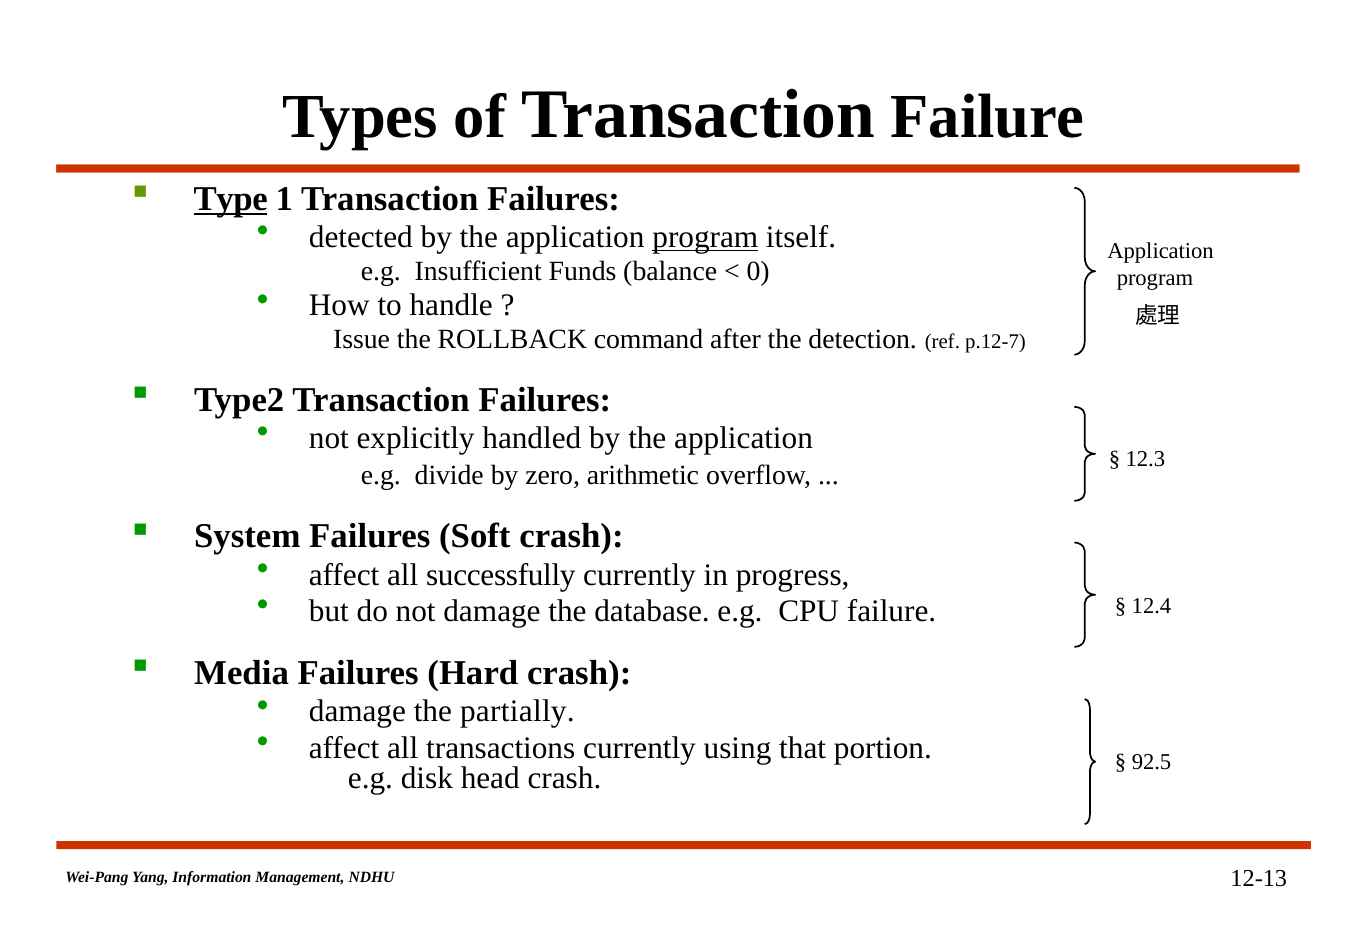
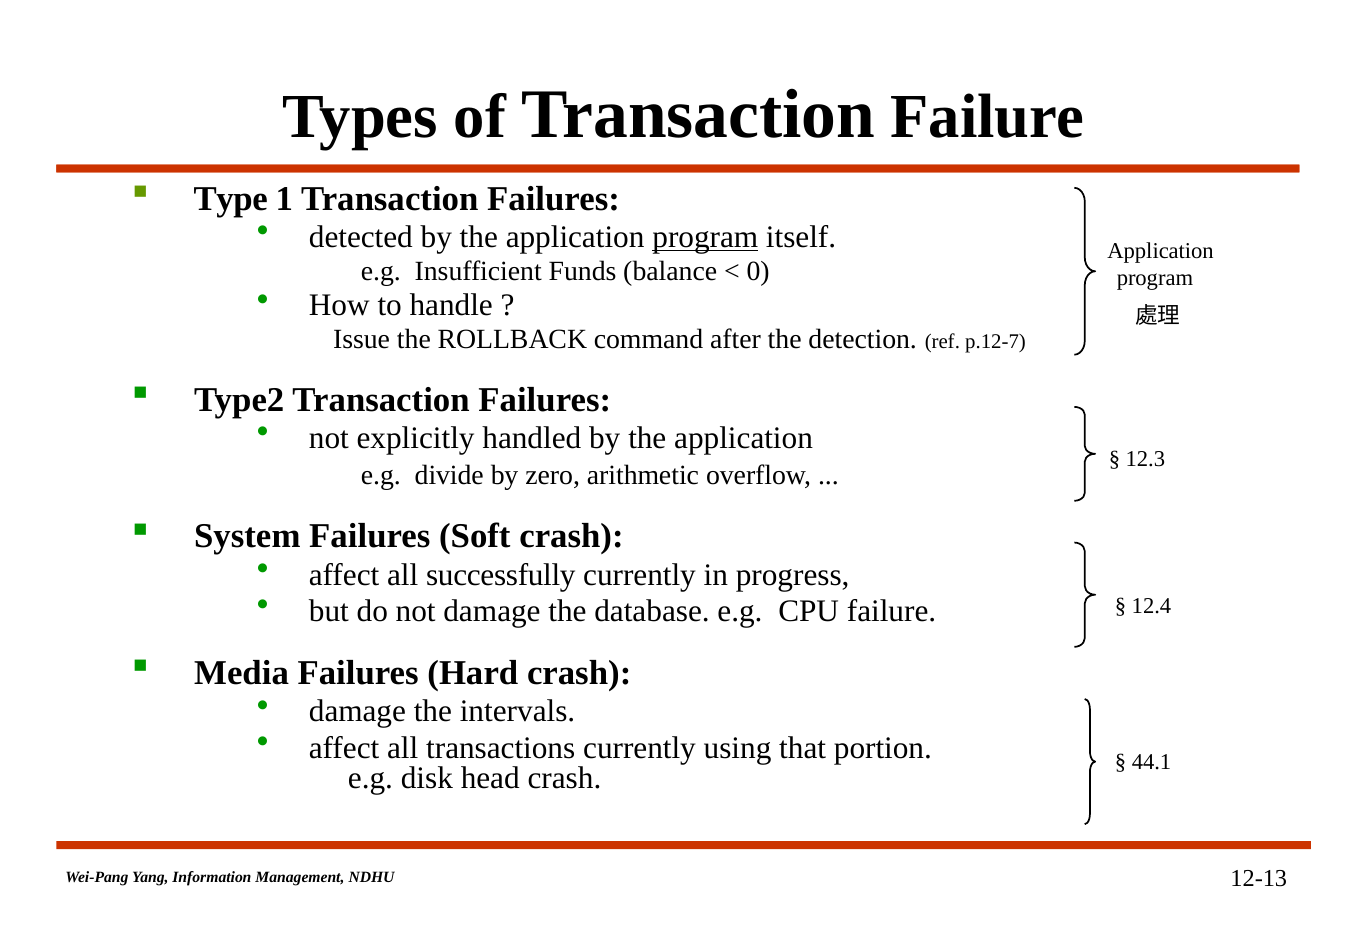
Type underline: present -> none
partially: partially -> intervals
92.5: 92.5 -> 44.1
